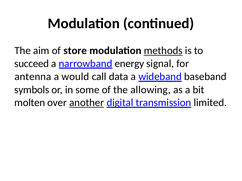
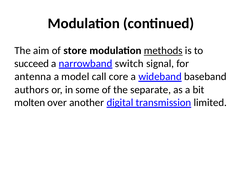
energy: energy -> switch
would: would -> model
data: data -> core
symbols: symbols -> authors
allowing: allowing -> separate
another underline: present -> none
